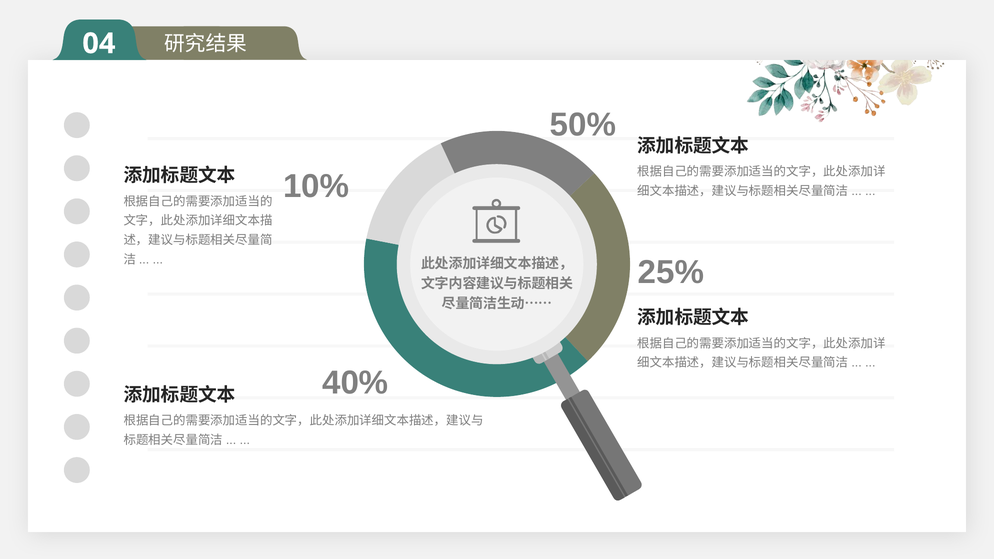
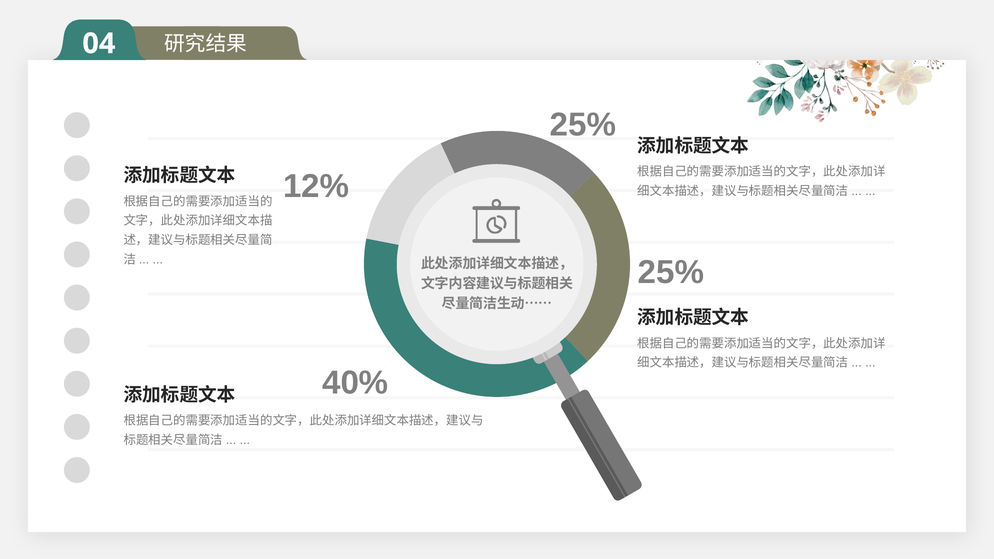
50% at (583, 125): 50% -> 25%
10%: 10% -> 12%
